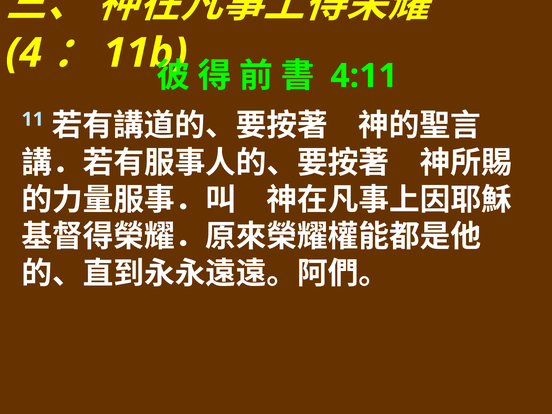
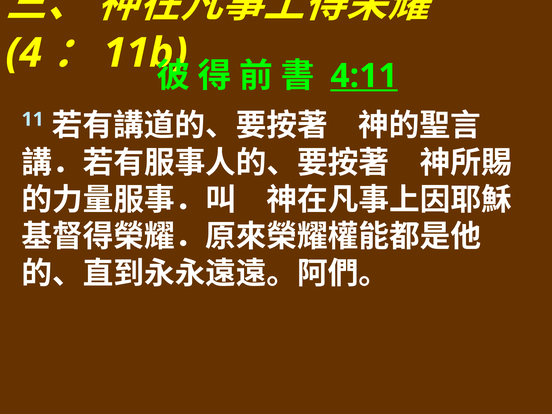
4:11 underline: none -> present
